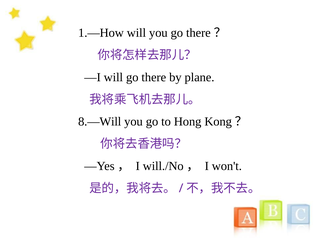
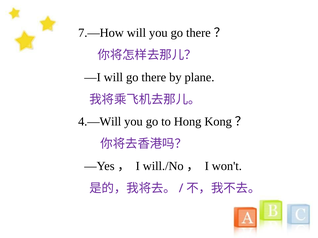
1.—How: 1.—How -> 7.—How
8.—Will: 8.—Will -> 4.—Will
